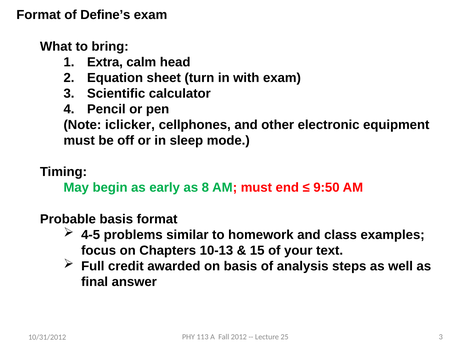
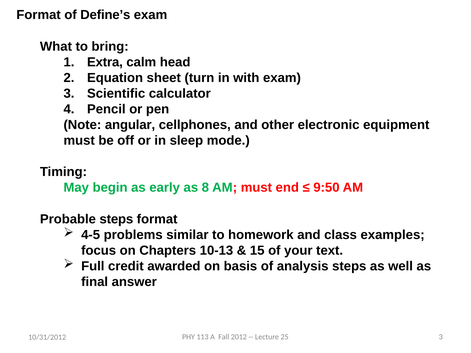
iclicker: iclicker -> angular
Probable basis: basis -> steps
